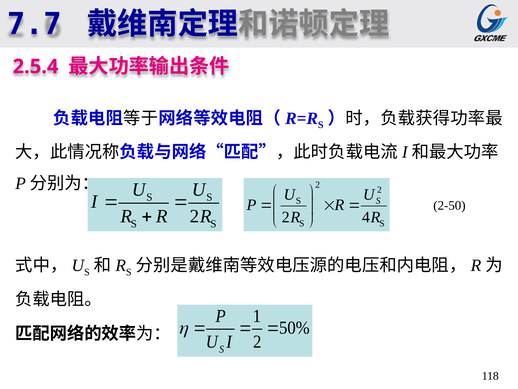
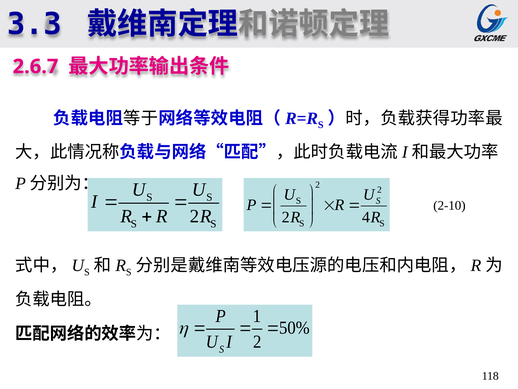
7.7: 7.7 -> 3.3
2.5.4: 2.5.4 -> 2.6.7
2-50: 2-50 -> 2-10
